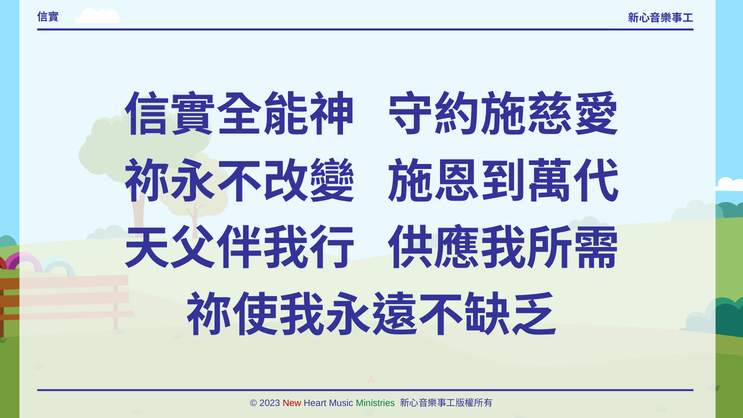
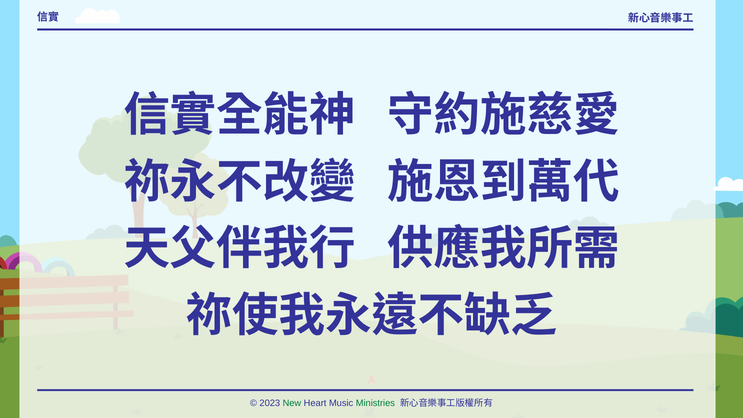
New colour: red -> green
